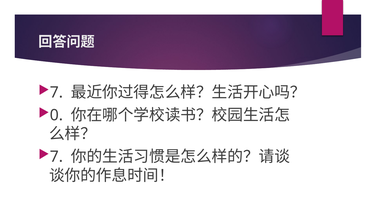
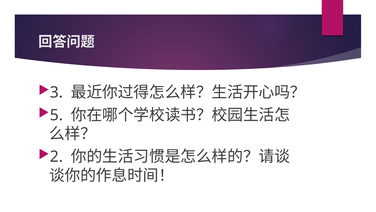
7 at (57, 92): 7 -> 3
0: 0 -> 5
7 at (57, 156): 7 -> 2
